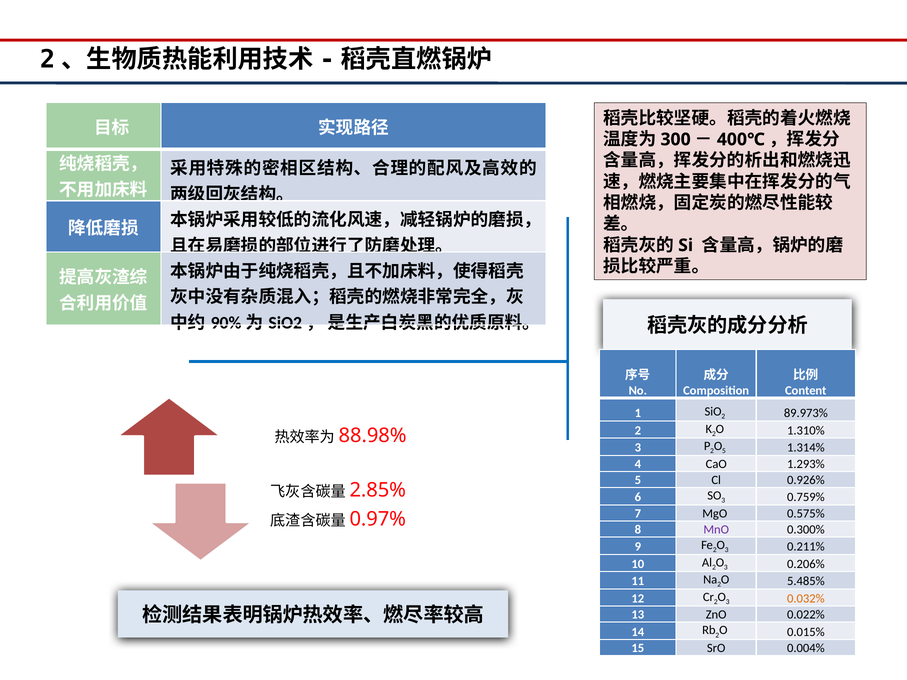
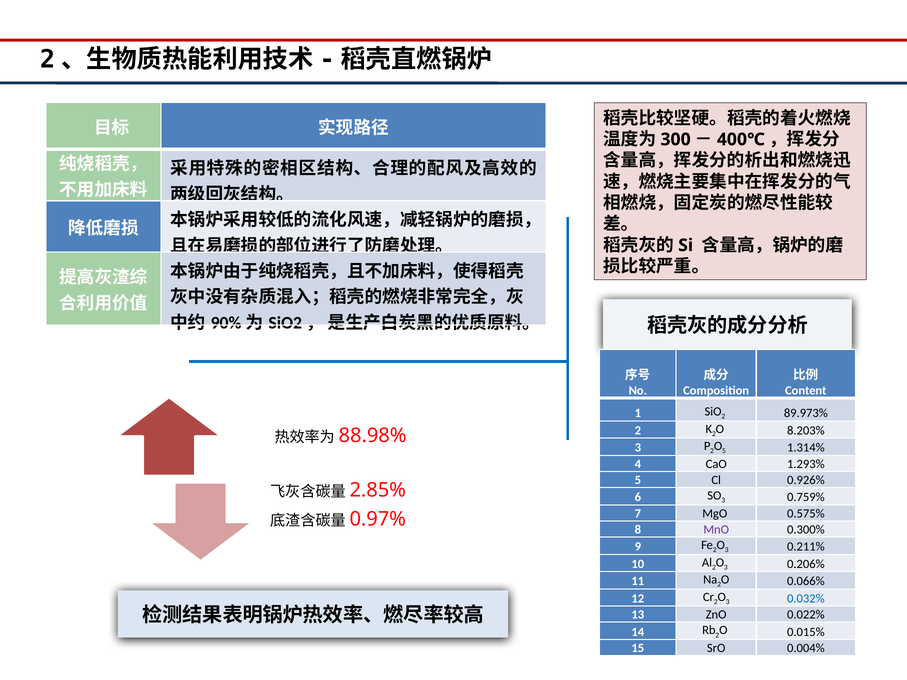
1.310%: 1.310% -> 8.203%
5.485%: 5.485% -> 0.066%
0.032% colour: orange -> blue
